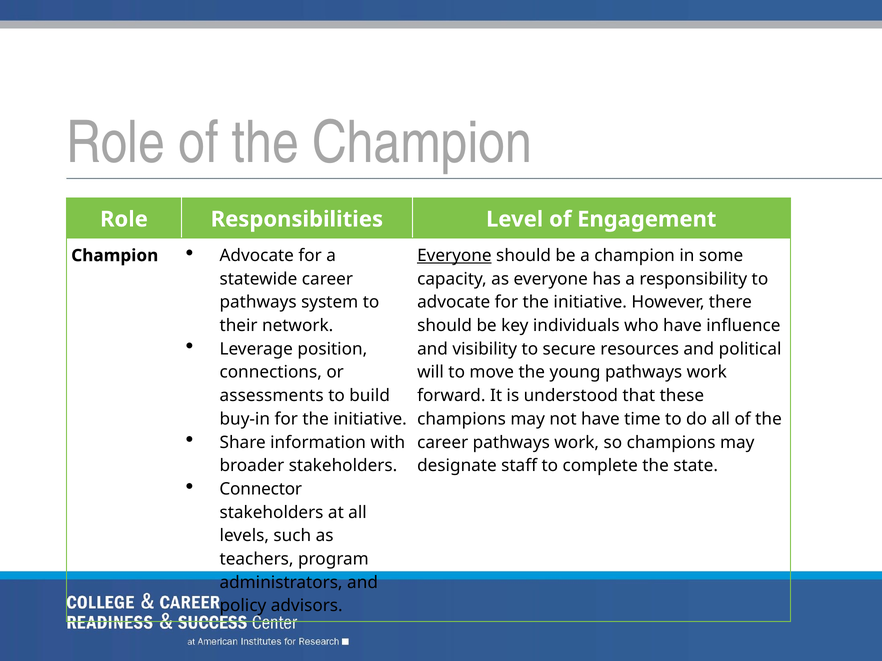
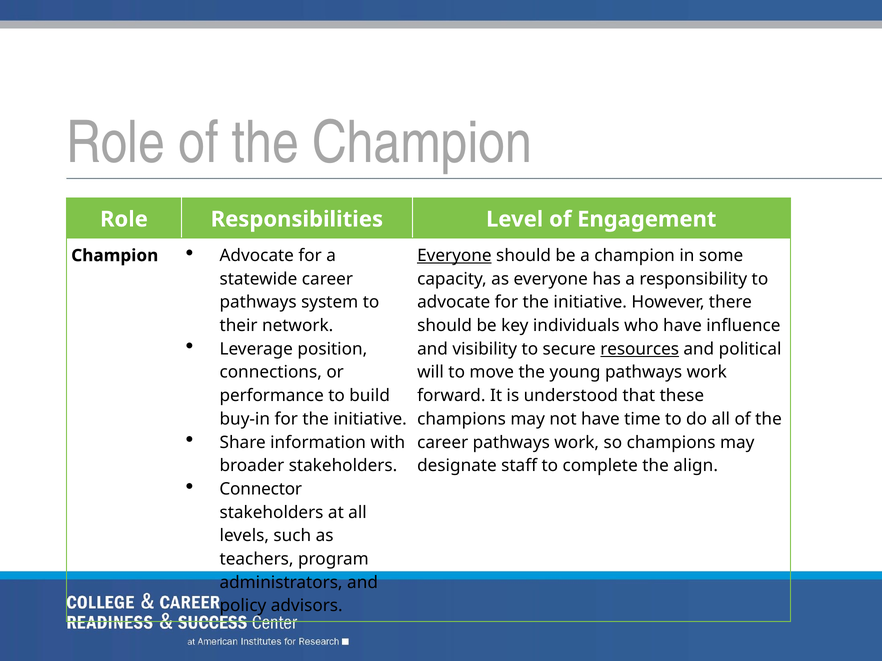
resources underline: none -> present
assessments: assessments -> performance
state: state -> align
